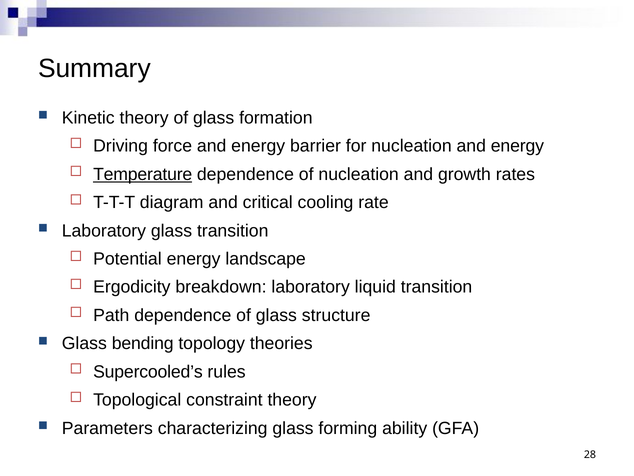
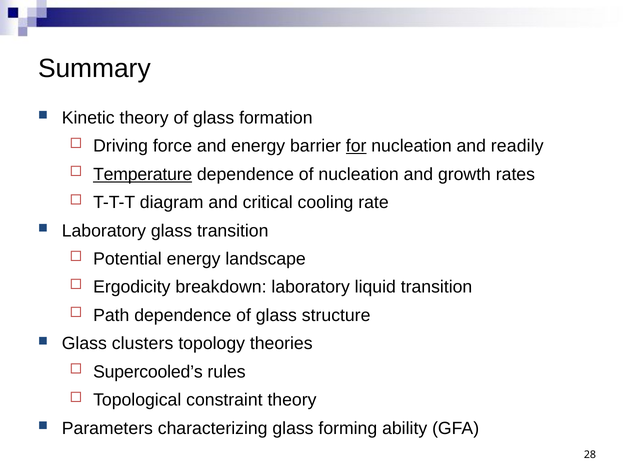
for underline: none -> present
nucleation and energy: energy -> readily
bending: bending -> clusters
